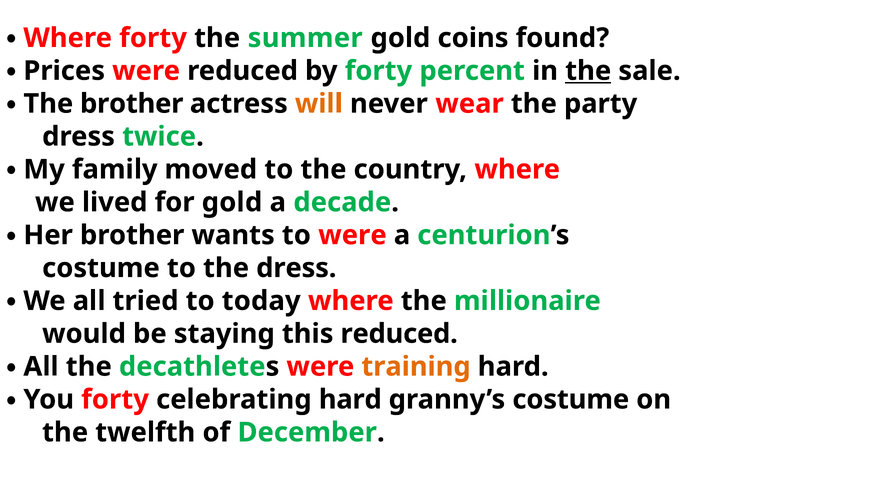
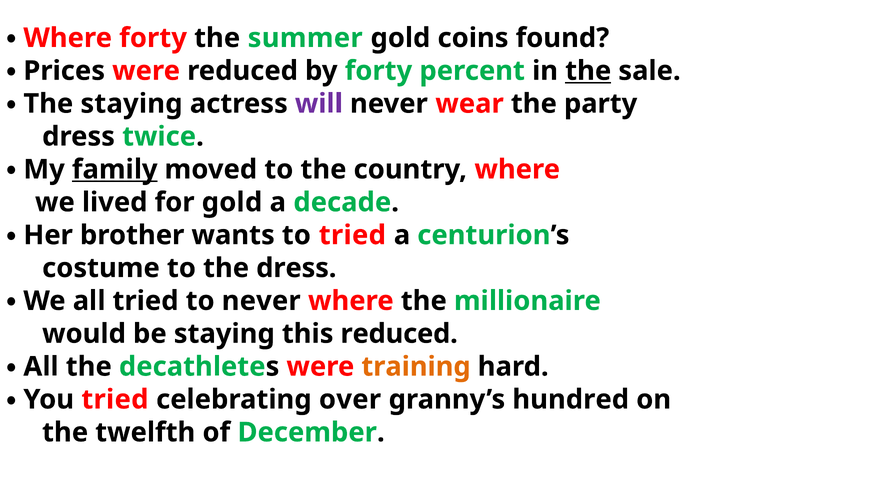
The brother: brother -> staying
will colour: orange -> purple
family underline: none -> present
to were: were -> tried
to today: today -> never
forty at (115, 400): forty -> tried
celebrating hard: hard -> over
granny’s costume: costume -> hundred
